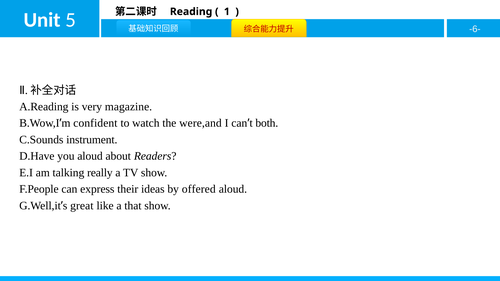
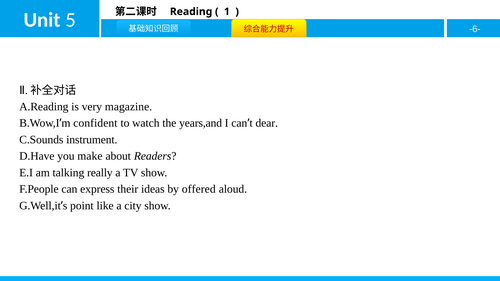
were,and: were,and -> years,and
both: both -> dear
you aloud: aloud -> make
great: great -> point
that: that -> city
